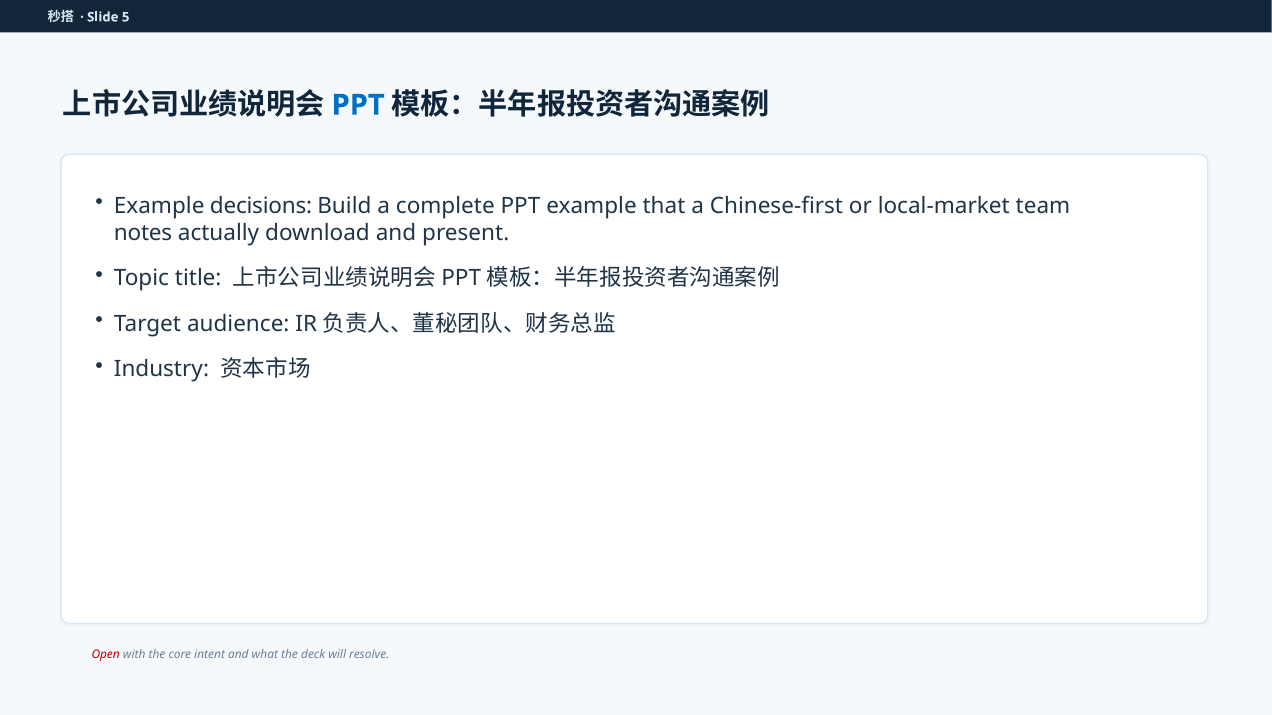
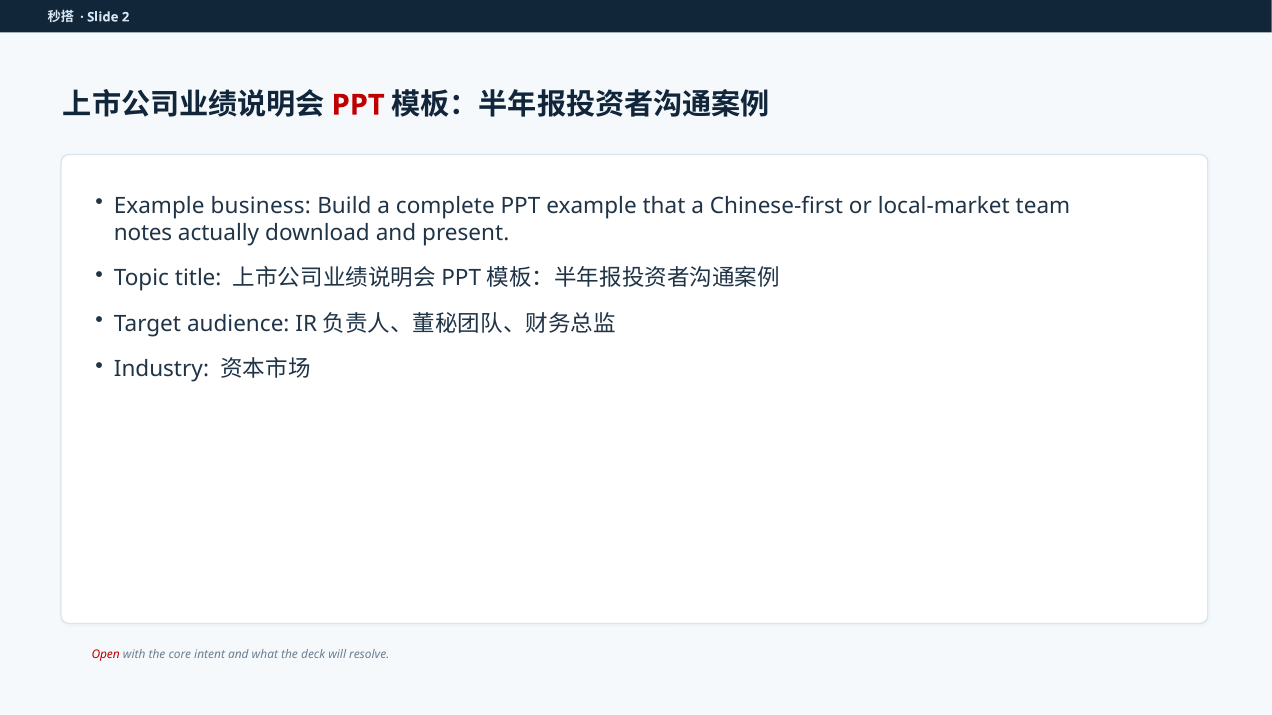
5: 5 -> 2
PPT at (358, 105) colour: blue -> red
decisions: decisions -> business
